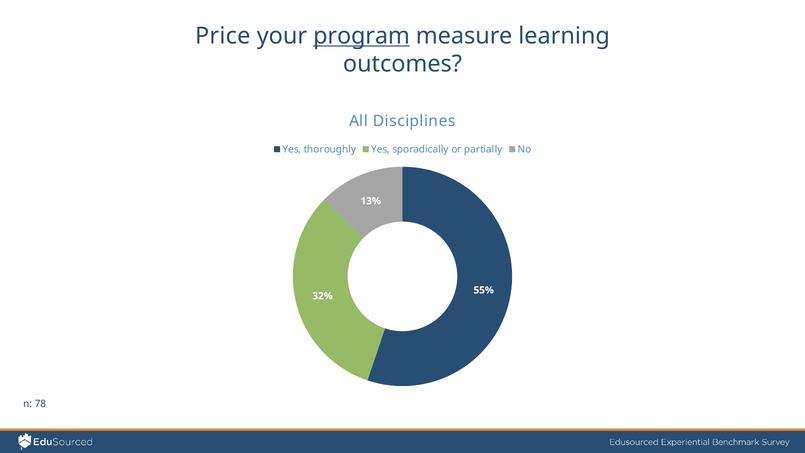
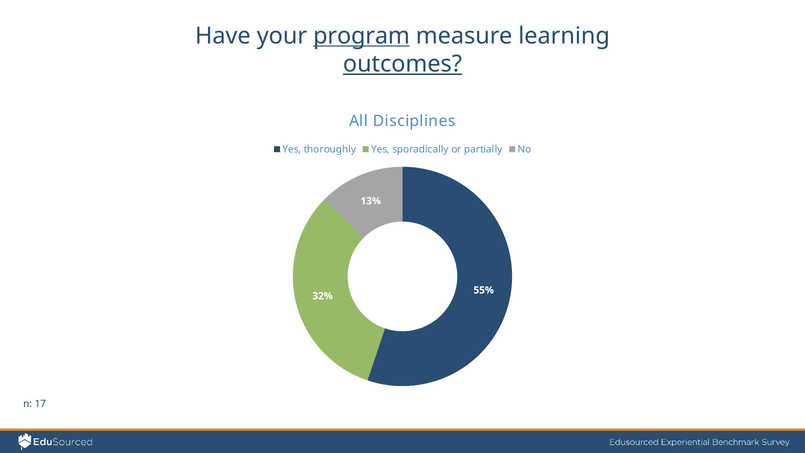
Price: Price -> Have
outcomes underline: none -> present
78: 78 -> 17
